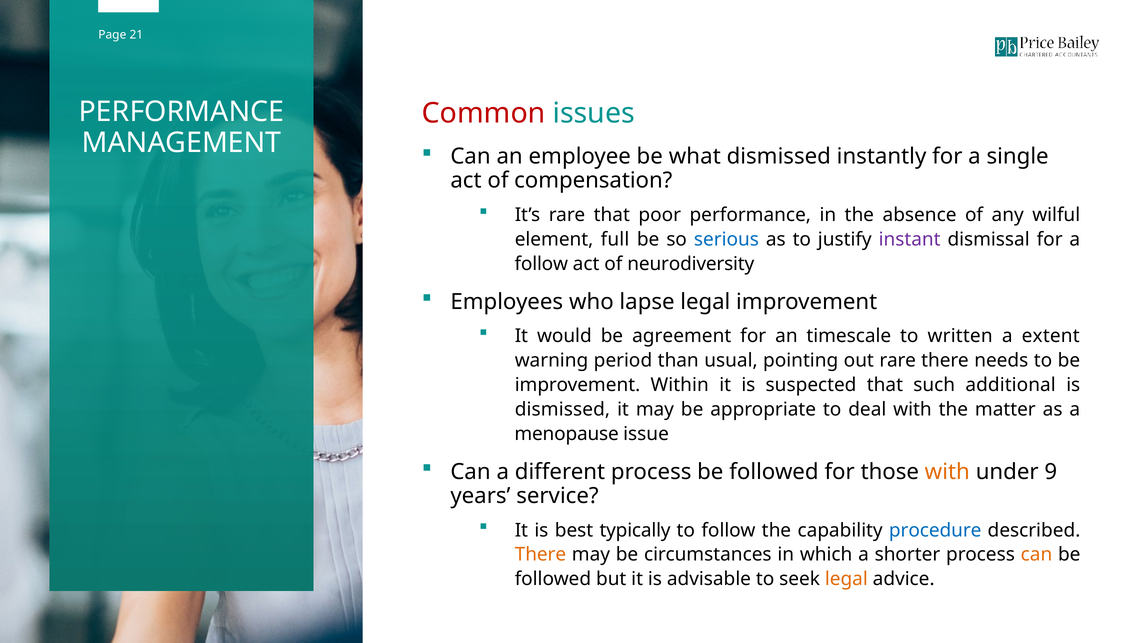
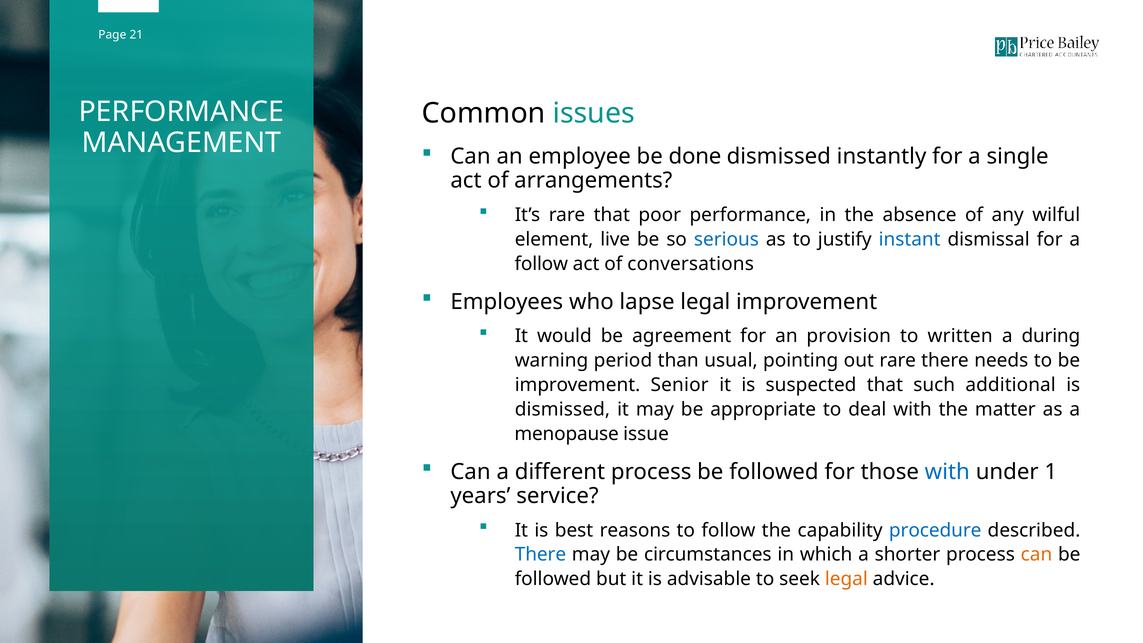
Common colour: red -> black
what: what -> done
compensation: compensation -> arrangements
full: full -> live
instant colour: purple -> blue
neurodiversity: neurodiversity -> conversations
timescale: timescale -> provision
extent: extent -> during
Within: Within -> Senior
with at (947, 472) colour: orange -> blue
9: 9 -> 1
typically: typically -> reasons
There at (540, 555) colour: orange -> blue
